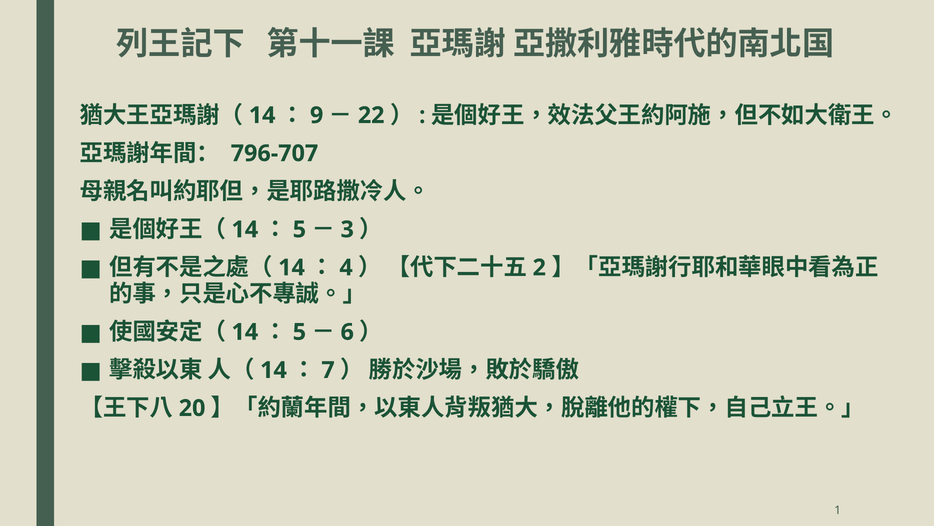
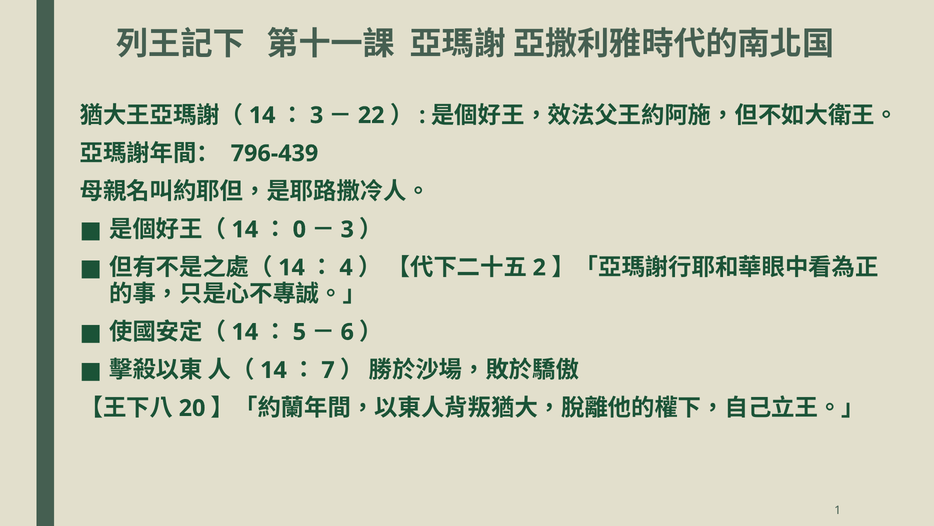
9 at (317, 115): 9 -> 3
796-707: 796-707 -> 796-439
5 at (299, 229): 5 -> 0
